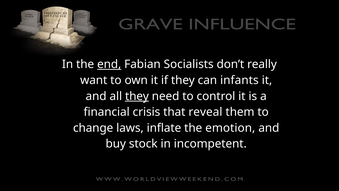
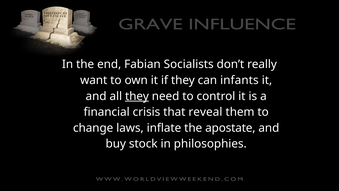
end underline: present -> none
emotion: emotion -> apostate
incompetent: incompetent -> philosophies
